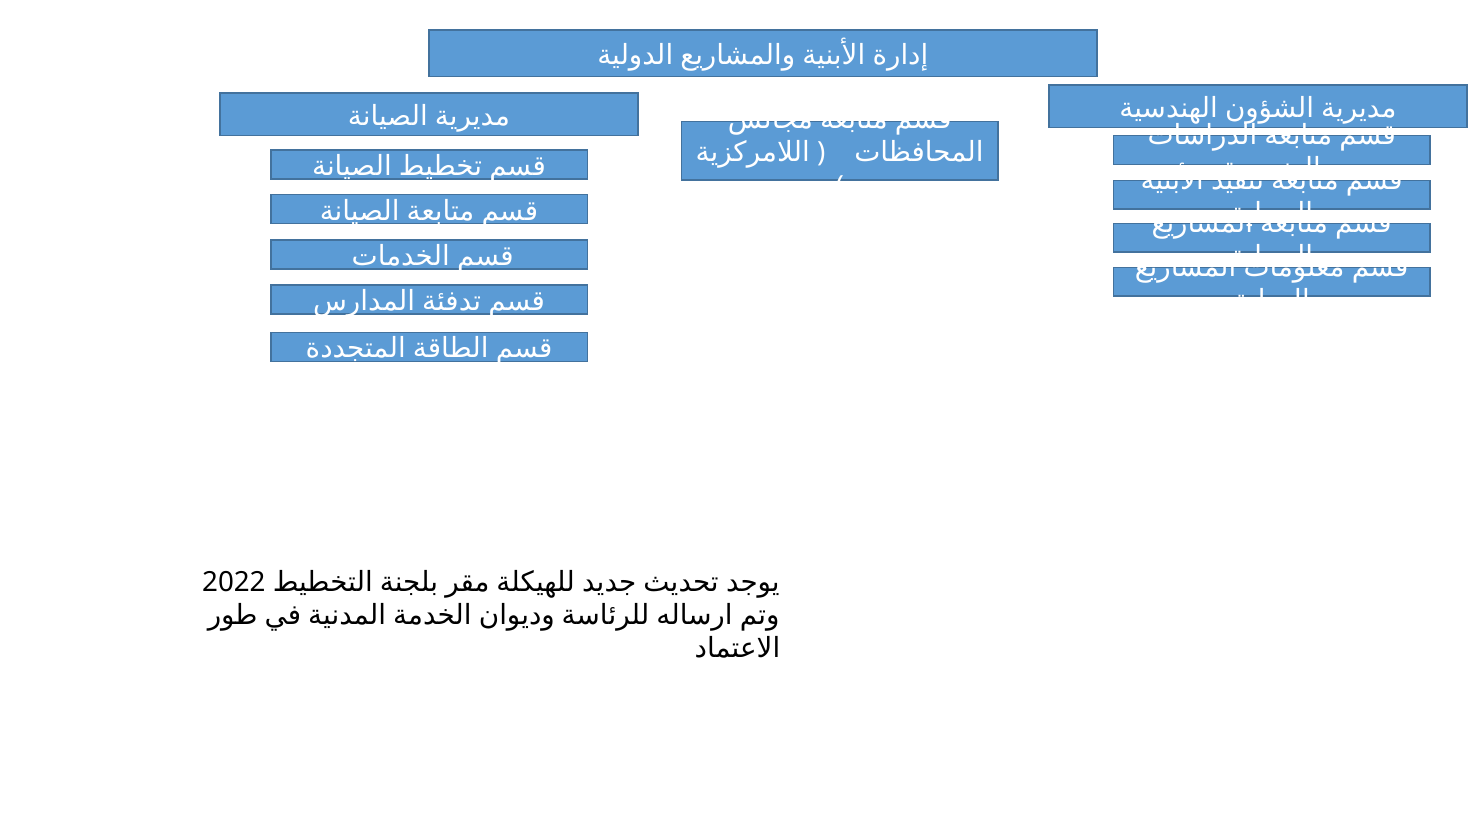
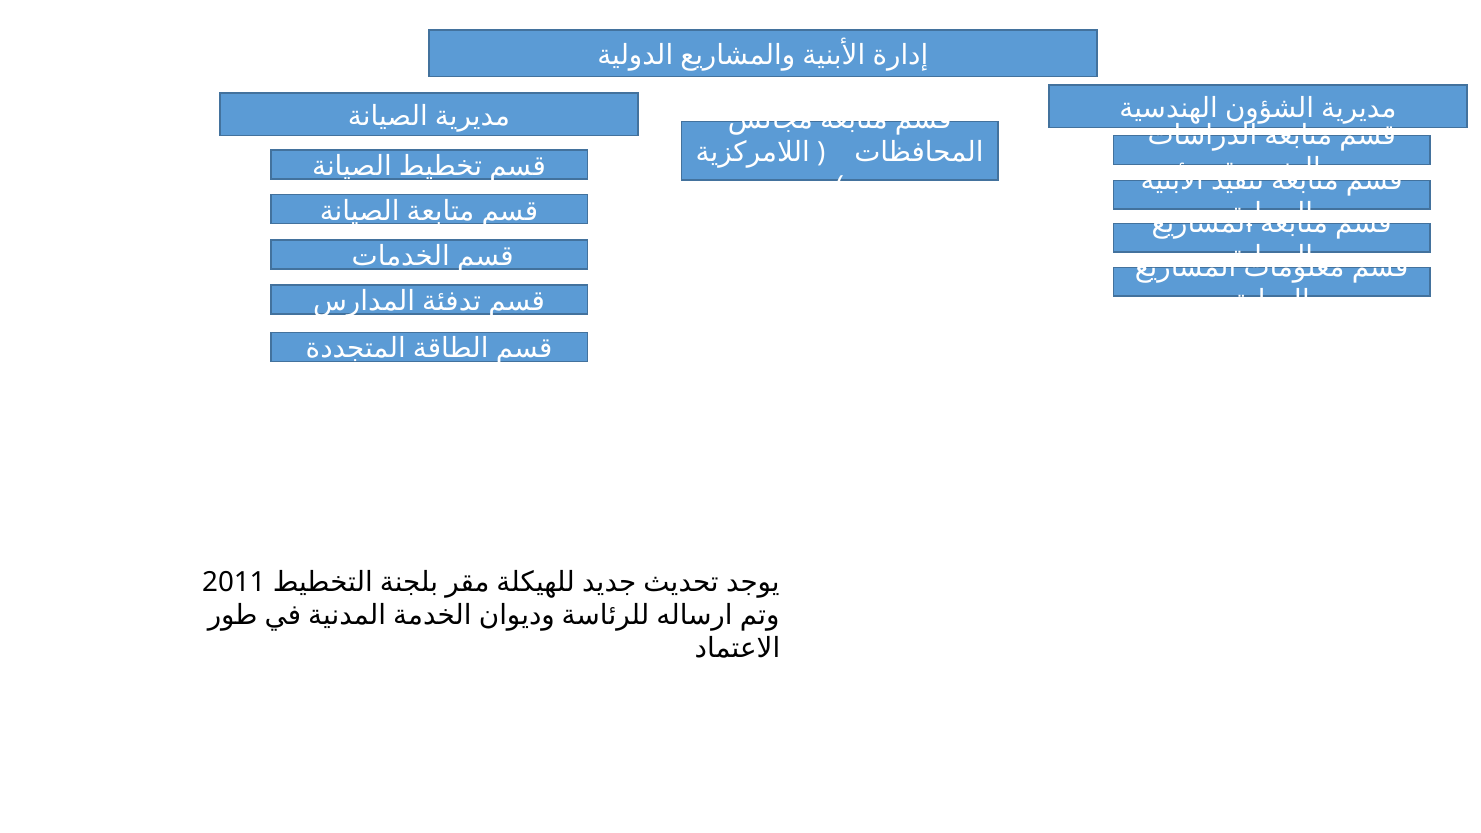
2022: 2022 -> 2011
